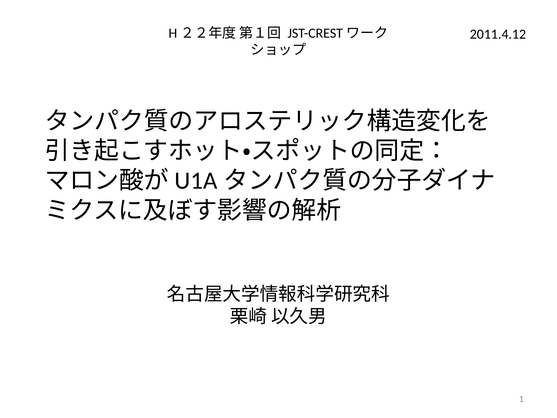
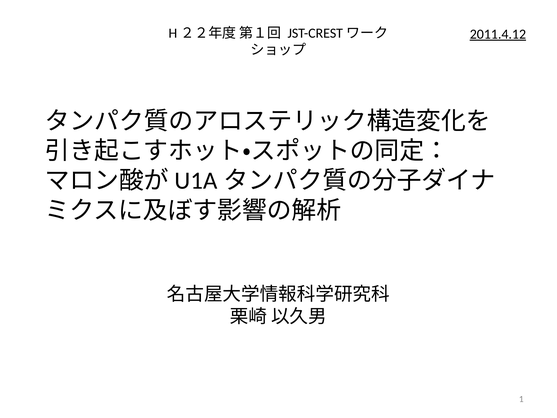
2011.4.12 underline: none -> present
